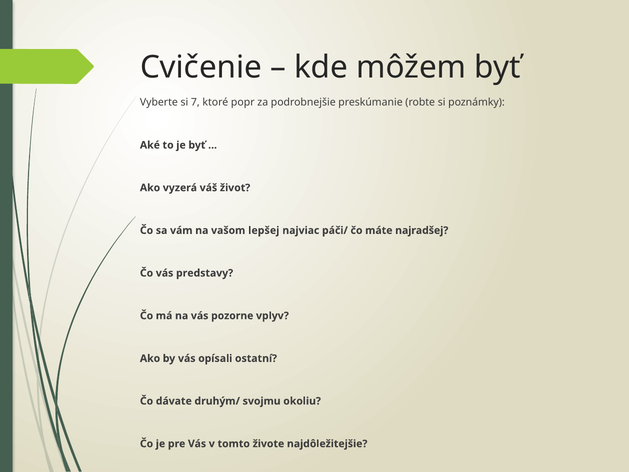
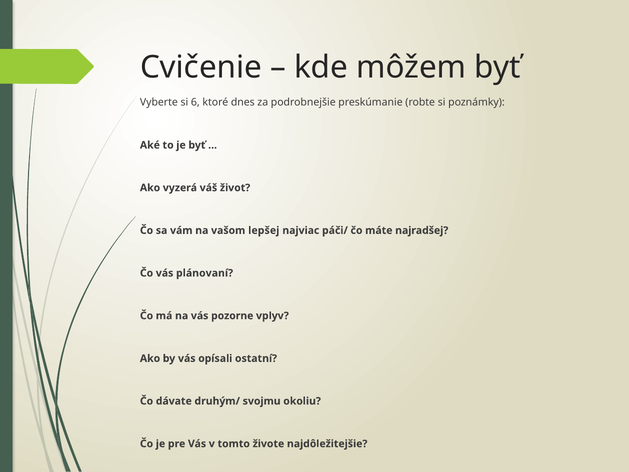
7: 7 -> 6
popr: popr -> dnes
predstavy: predstavy -> plánovaní
